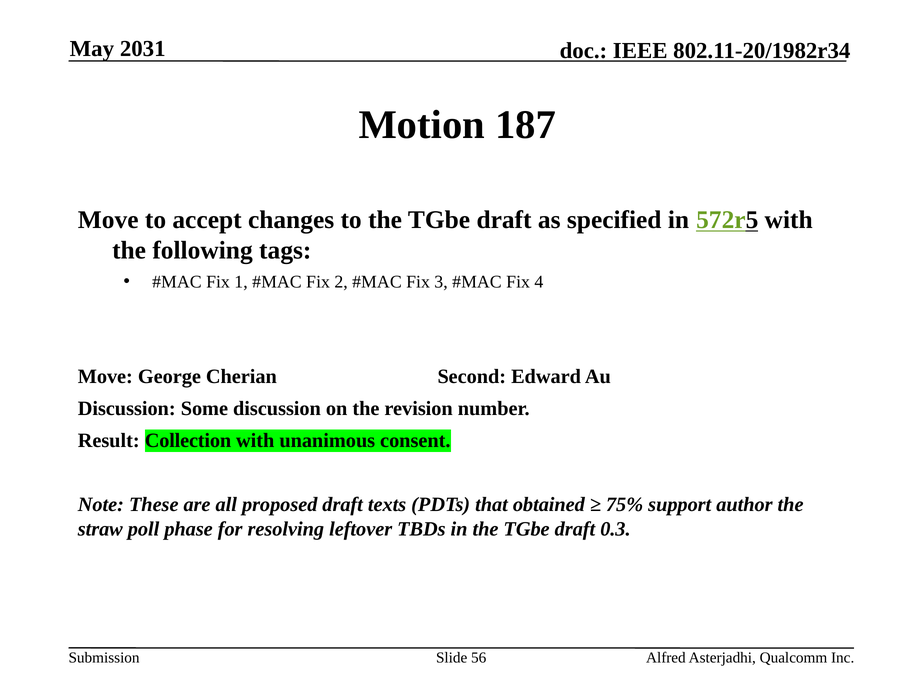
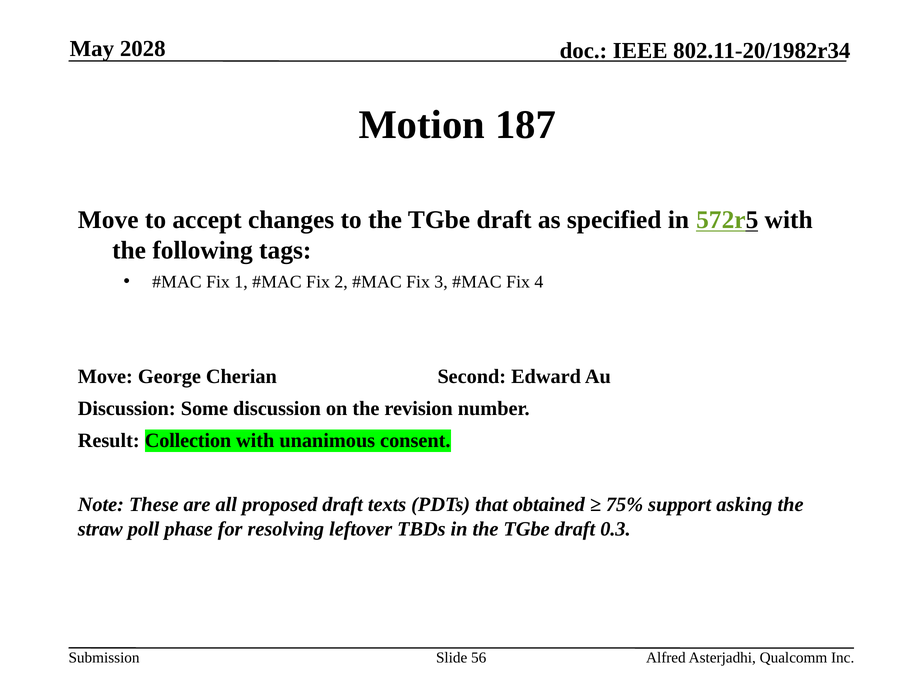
2031: 2031 -> 2028
author: author -> asking
